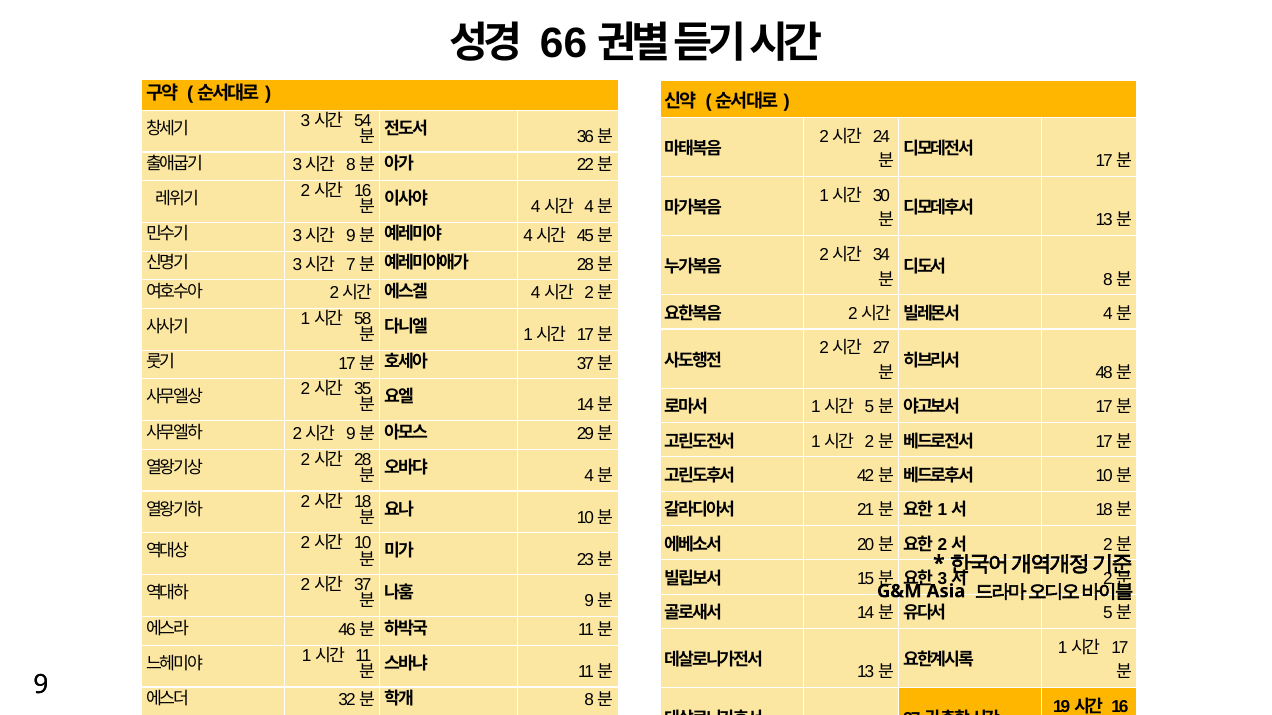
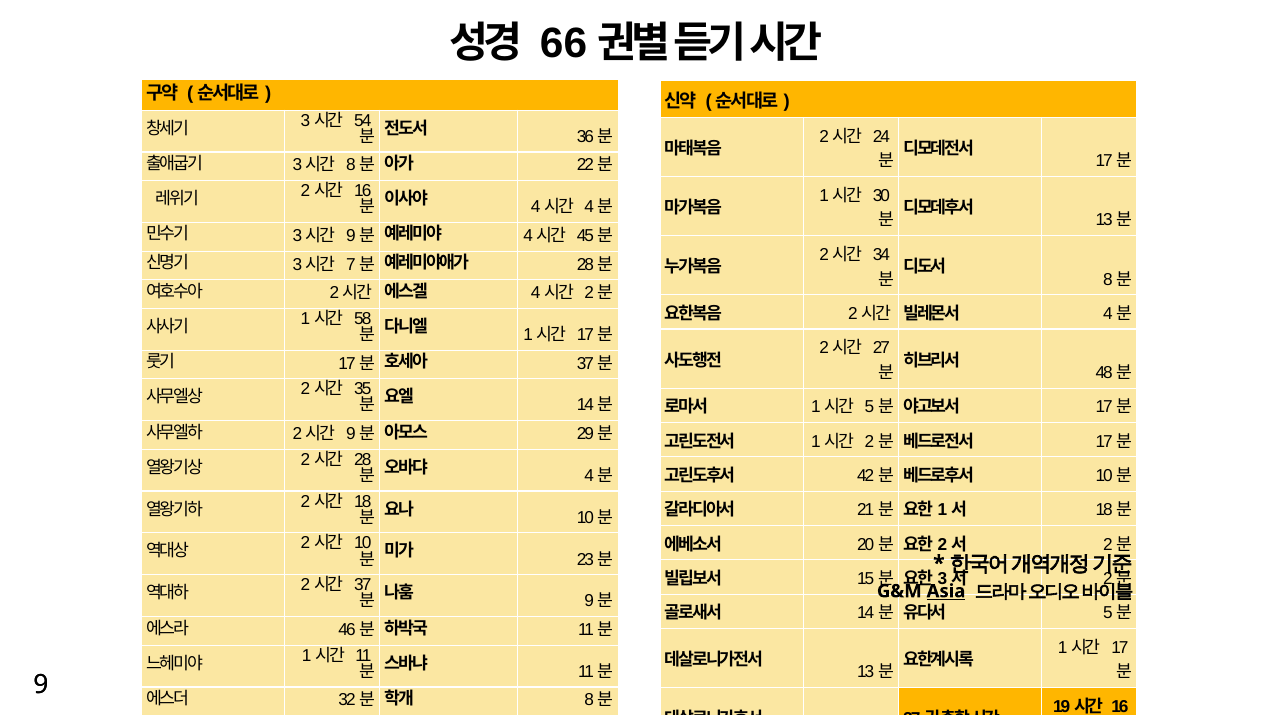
Asia underline: none -> present
